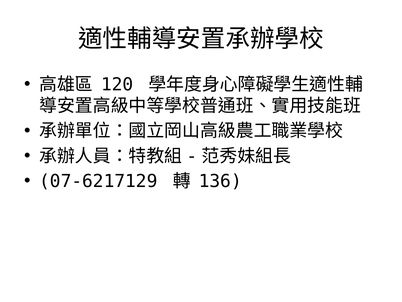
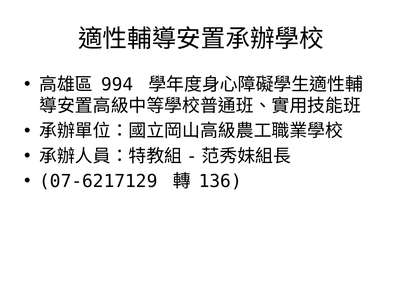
120: 120 -> 994
